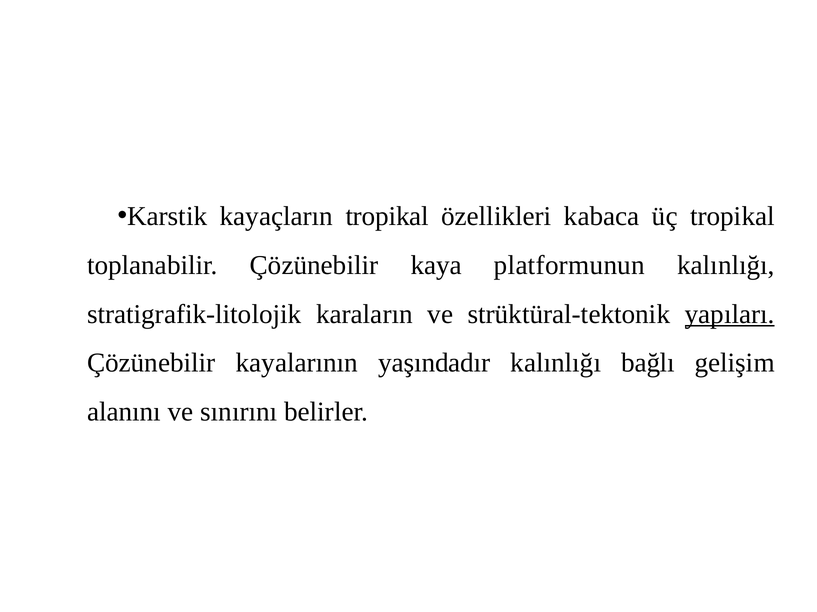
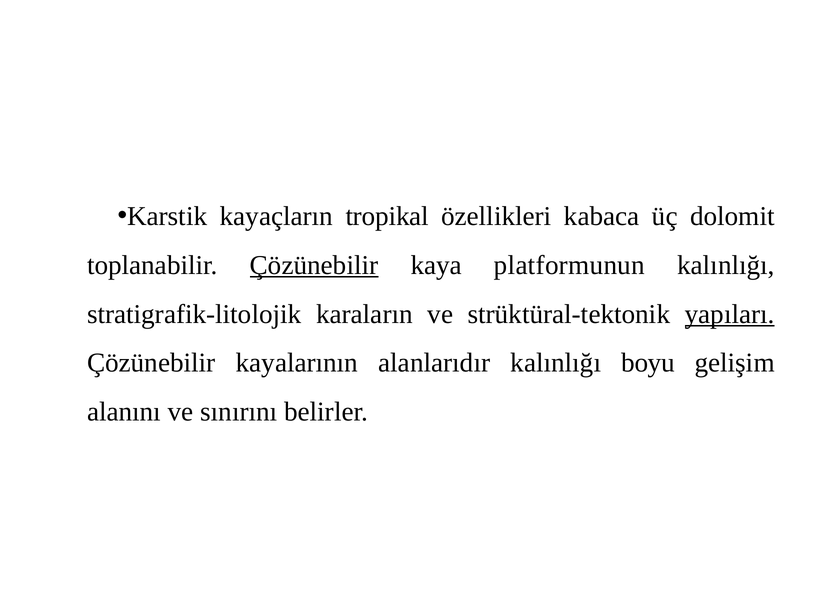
üç tropikal: tropikal -> dolomit
Çözünebilir at (314, 265) underline: none -> present
yaşındadır: yaşındadır -> alanlarıdır
bağlı: bağlı -> boyu
